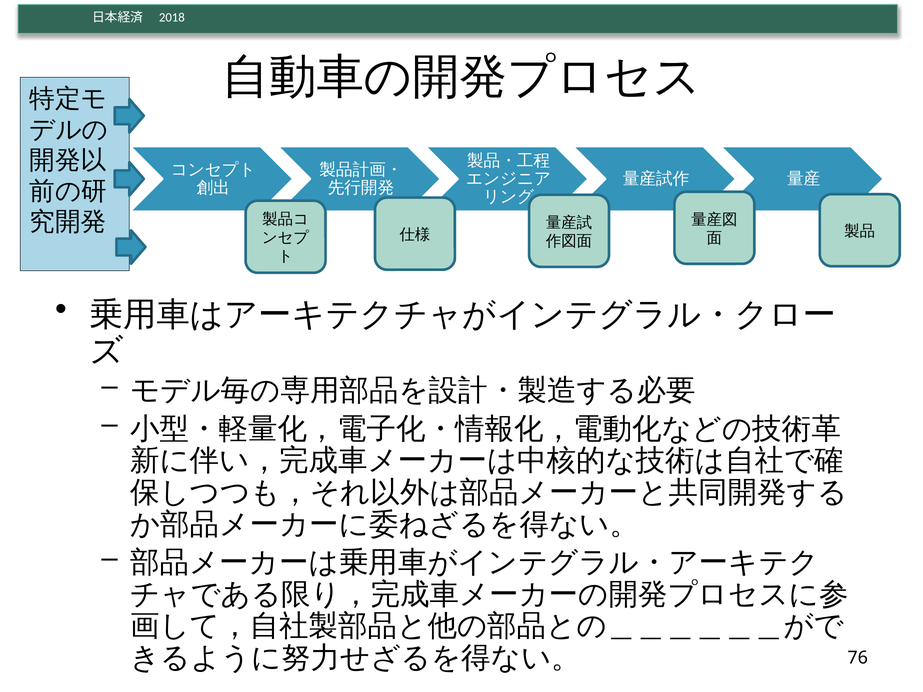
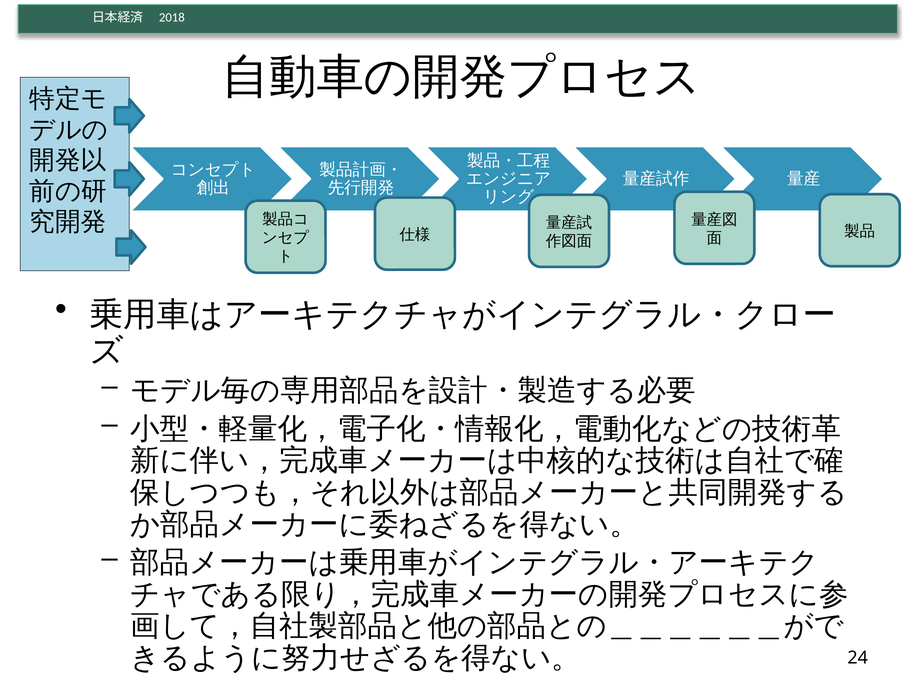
76: 76 -> 24
